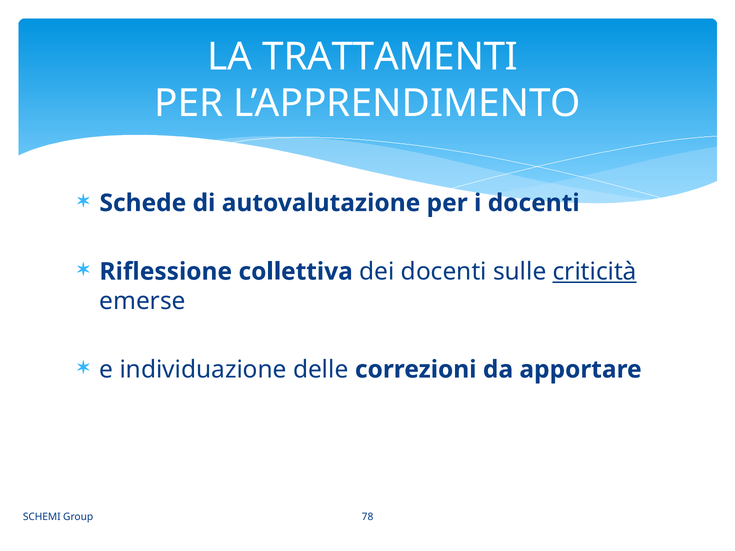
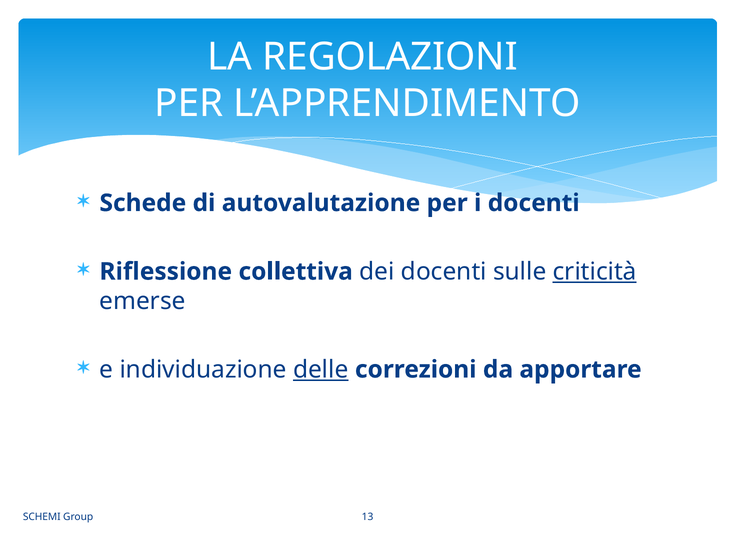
TRATTAMENTI: TRATTAMENTI -> REGOLAZIONI
delle underline: none -> present
78: 78 -> 13
